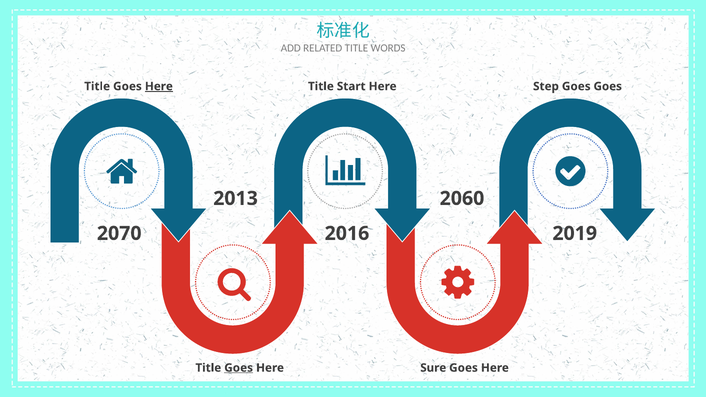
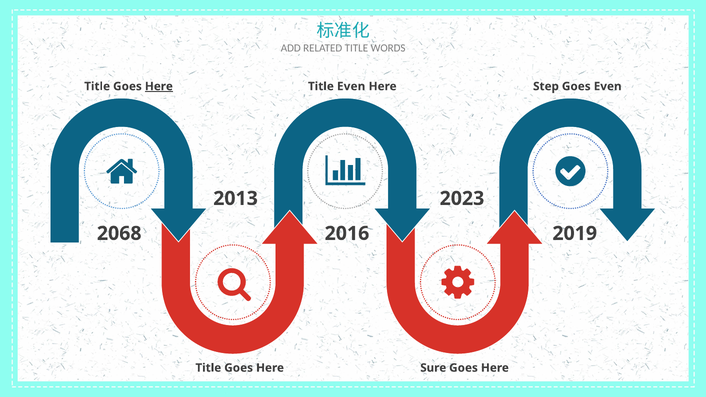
Title Start: Start -> Even
Goes Goes: Goes -> Even
2060: 2060 -> 2023
2070: 2070 -> 2068
Goes at (239, 368) underline: present -> none
